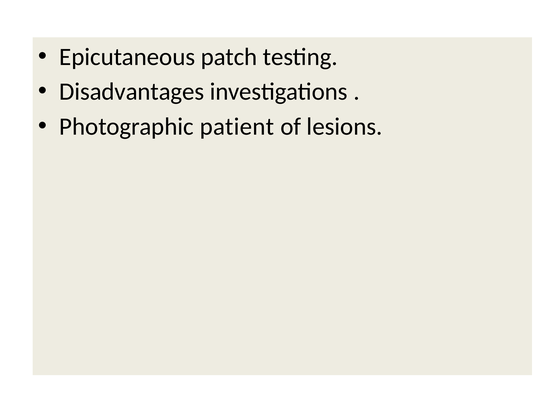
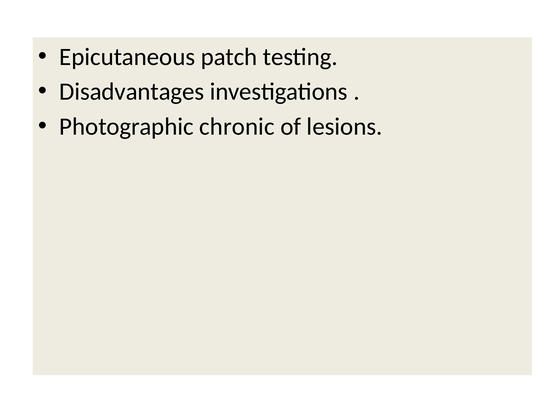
patient: patient -> chronic
